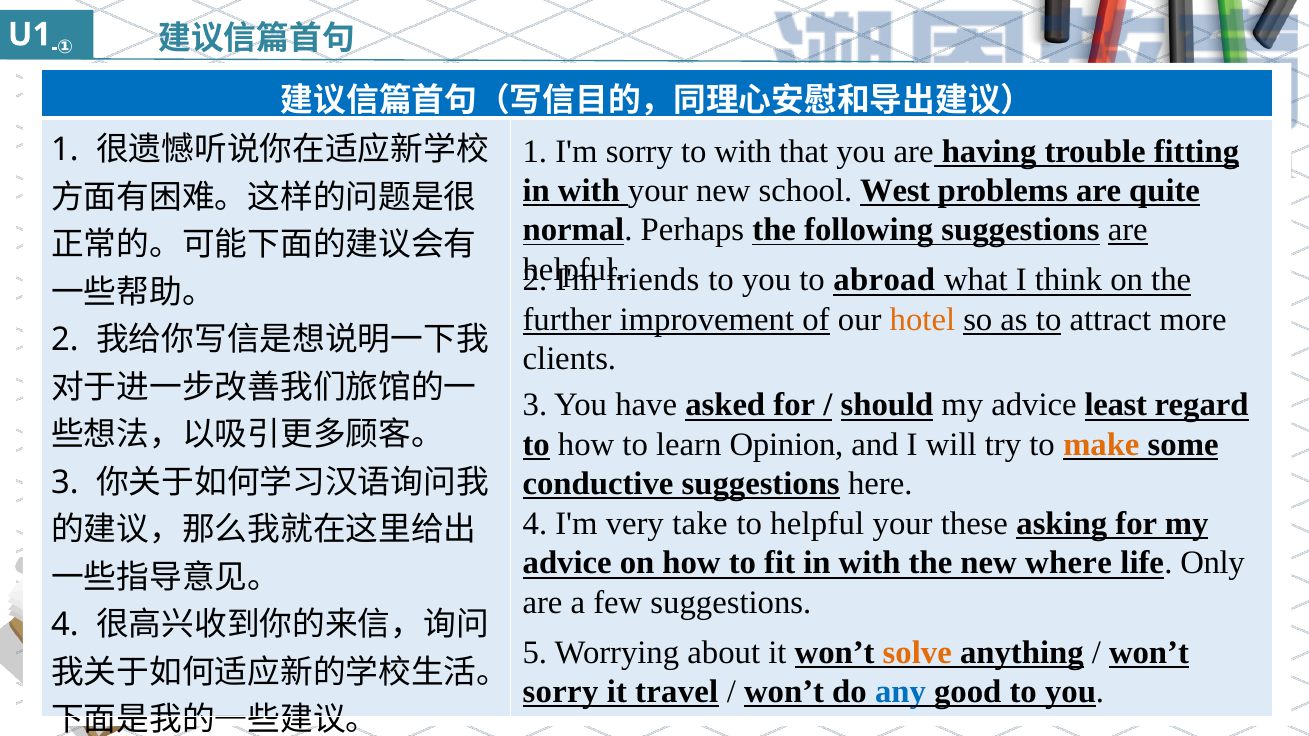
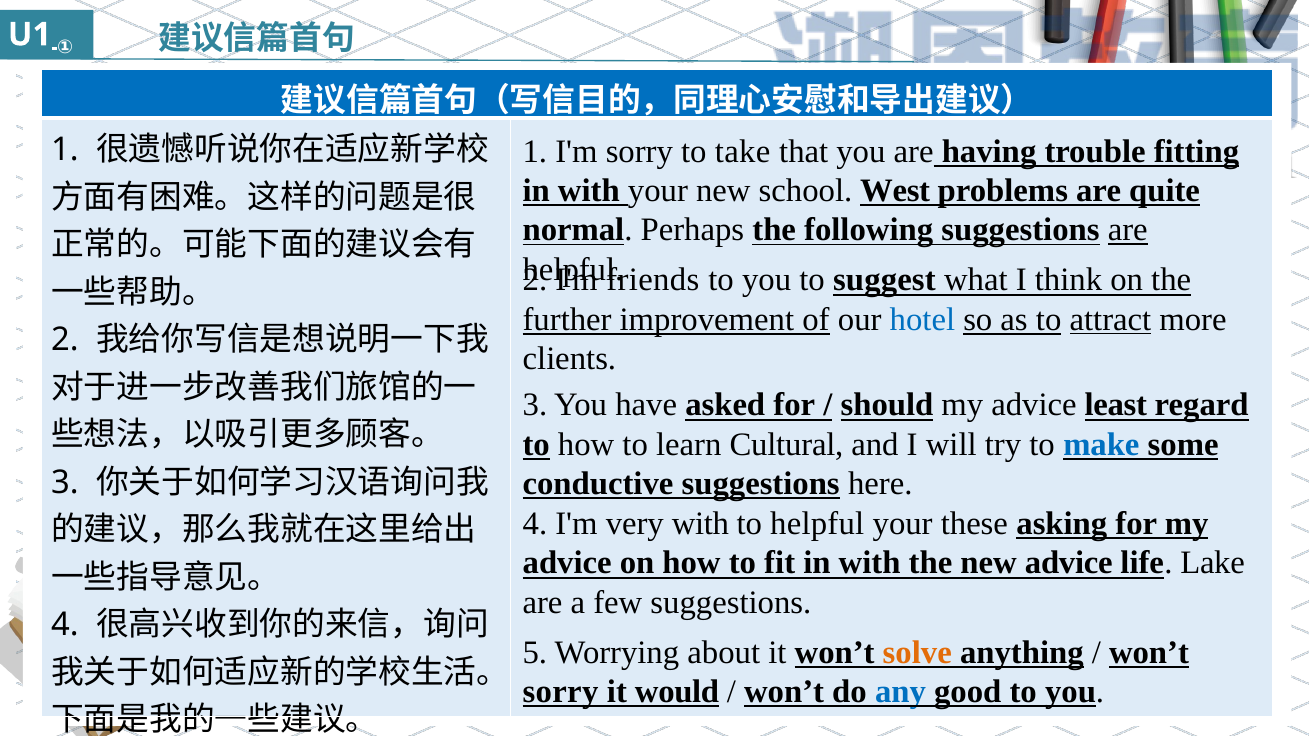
to with: with -> take
abroad: abroad -> suggest
hotel colour: orange -> blue
attract underline: none -> present
Opinion: Opinion -> Cultural
make colour: orange -> blue
very take: take -> with
new where: where -> advice
Only: Only -> Lake
travel: travel -> would
